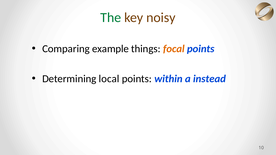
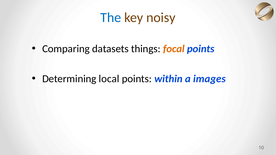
The colour: green -> blue
example: example -> datasets
instead: instead -> images
